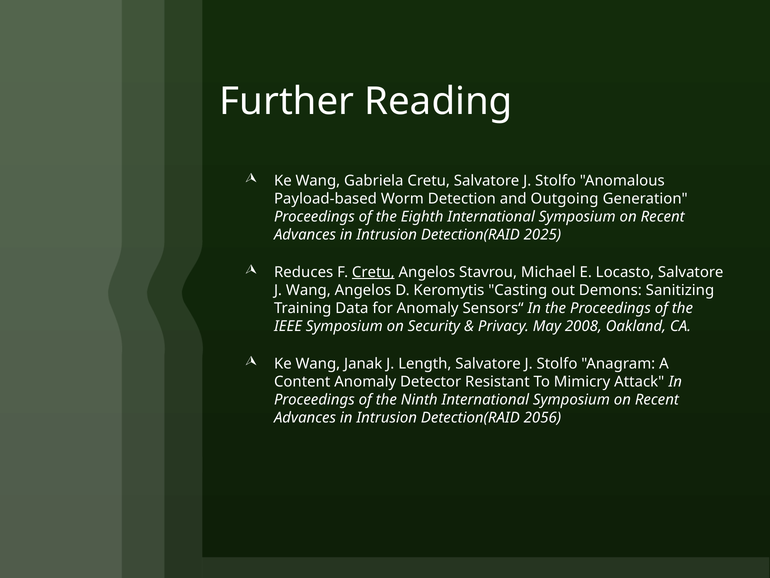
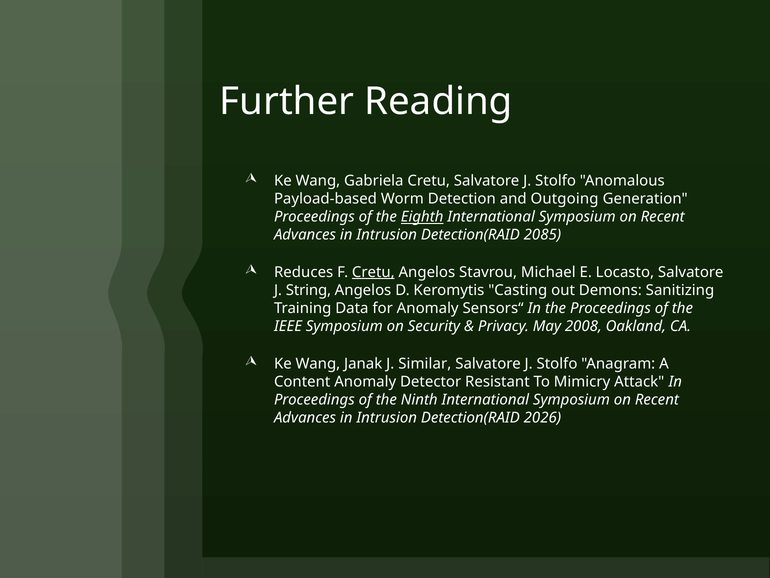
Eighth underline: none -> present
2025: 2025 -> 2085
J Wang: Wang -> String
Length: Length -> Similar
2056: 2056 -> 2026
